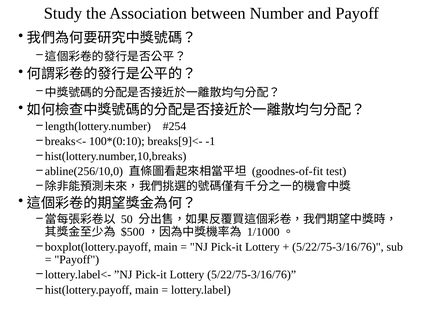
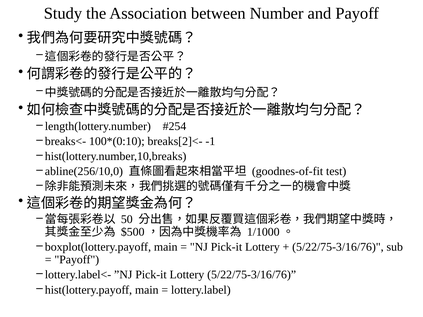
breaks[9]<-: breaks[9]<- -> breaks[2]<-
